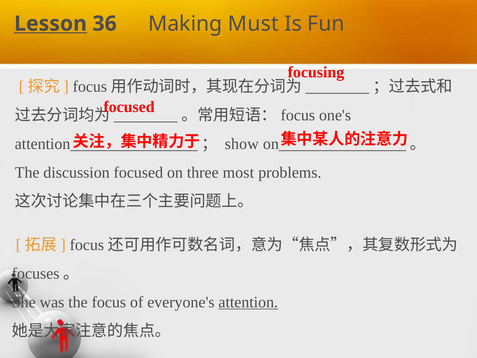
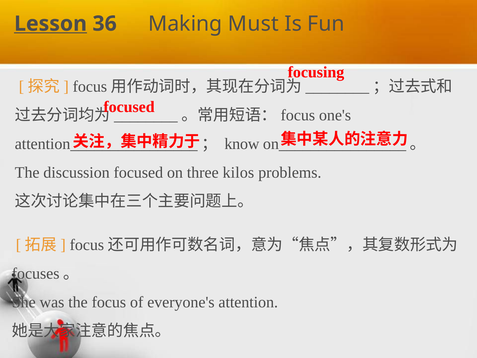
show: show -> know
most: most -> kilos
attention underline: present -> none
